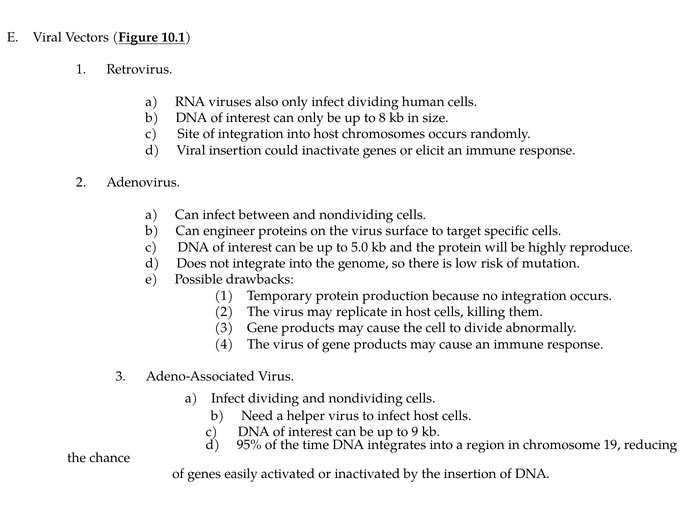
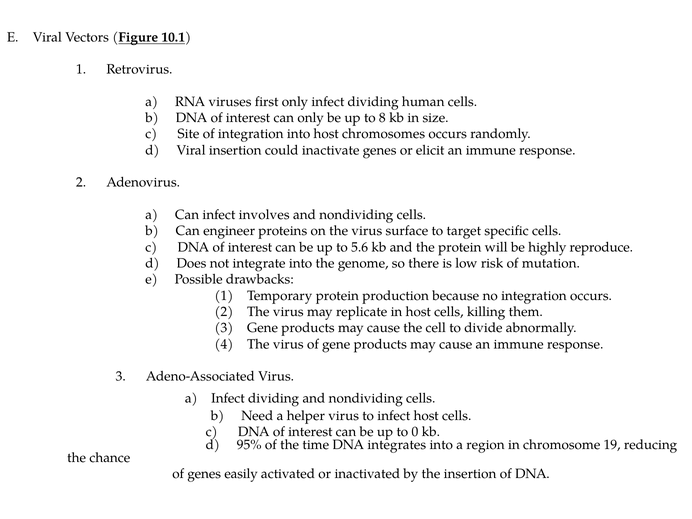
also: also -> first
between: between -> involves
5.0: 5.0 -> 5.6
9: 9 -> 0
